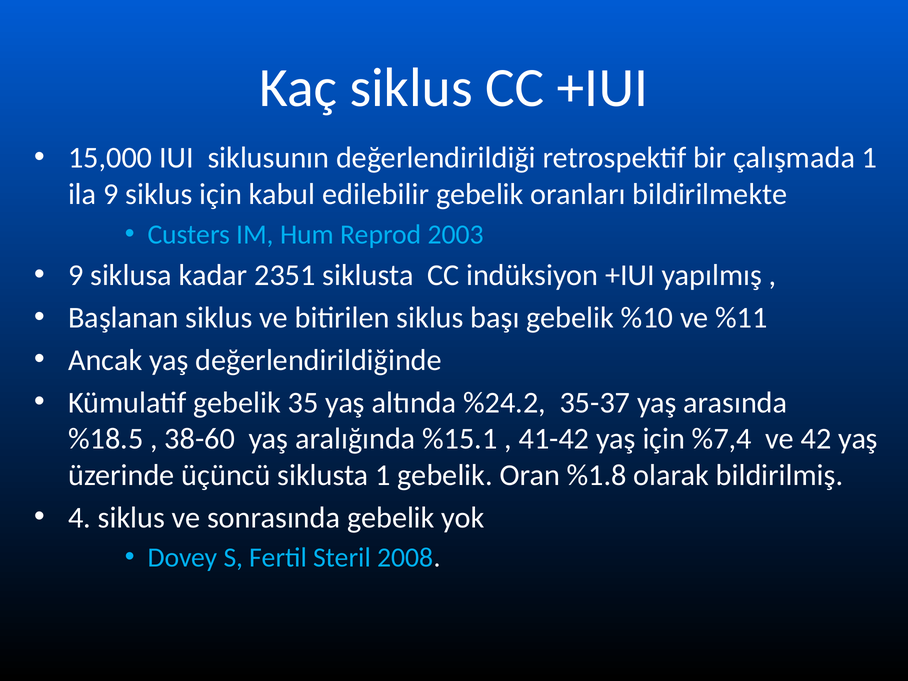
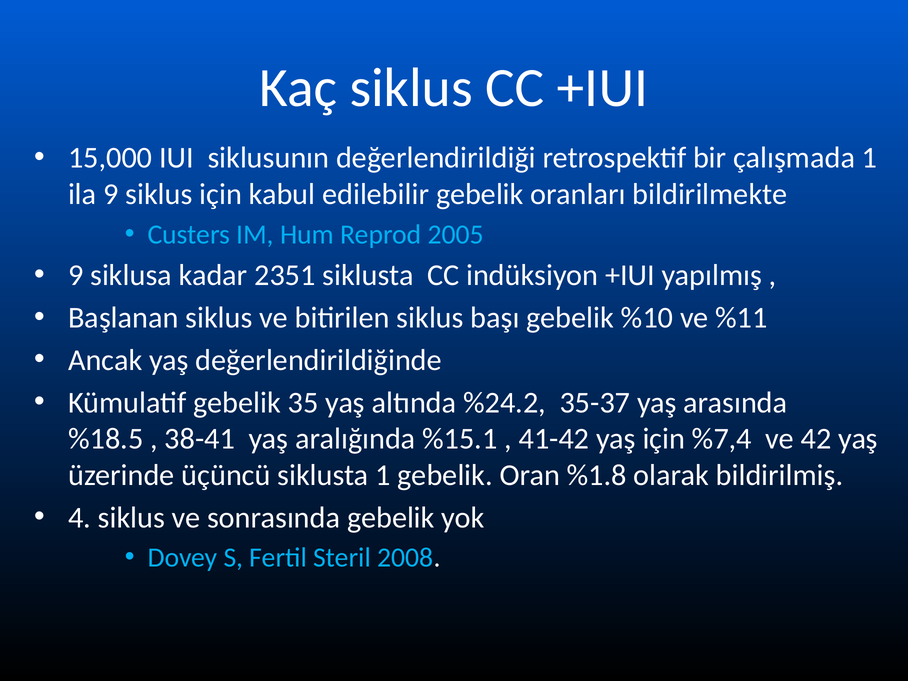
2003: 2003 -> 2005
38-60: 38-60 -> 38-41
